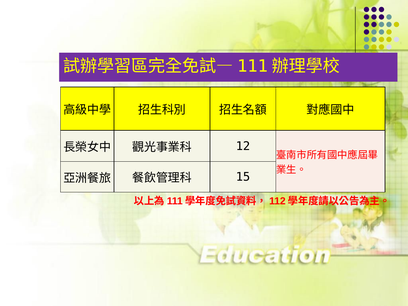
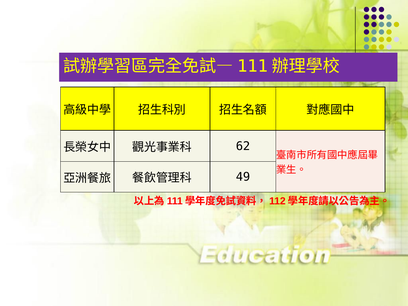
12: 12 -> 62
15: 15 -> 49
